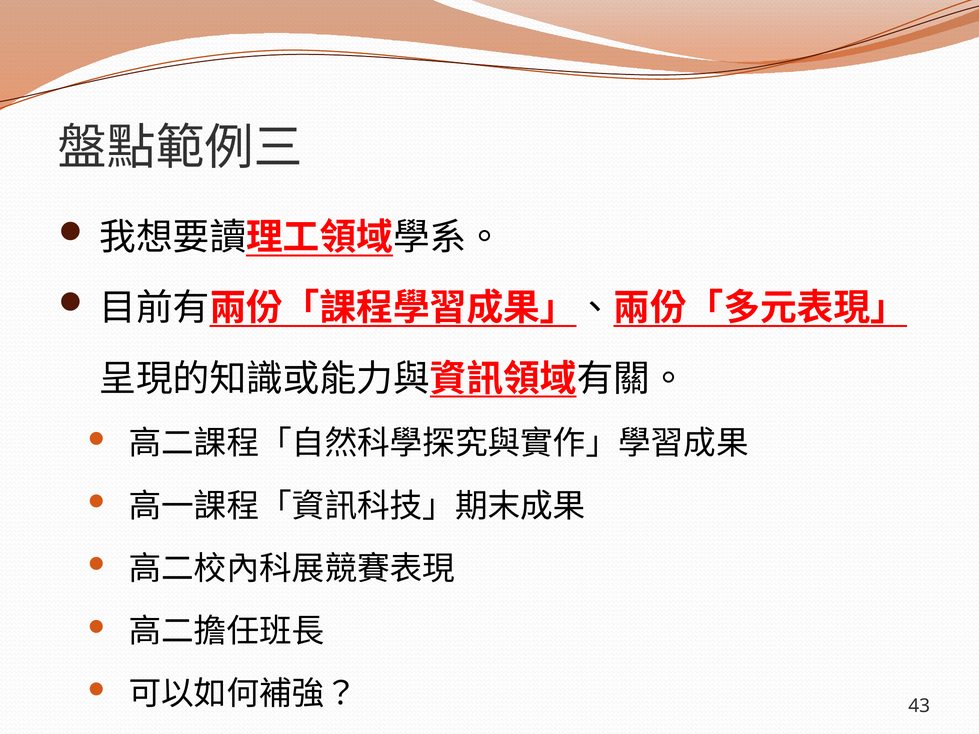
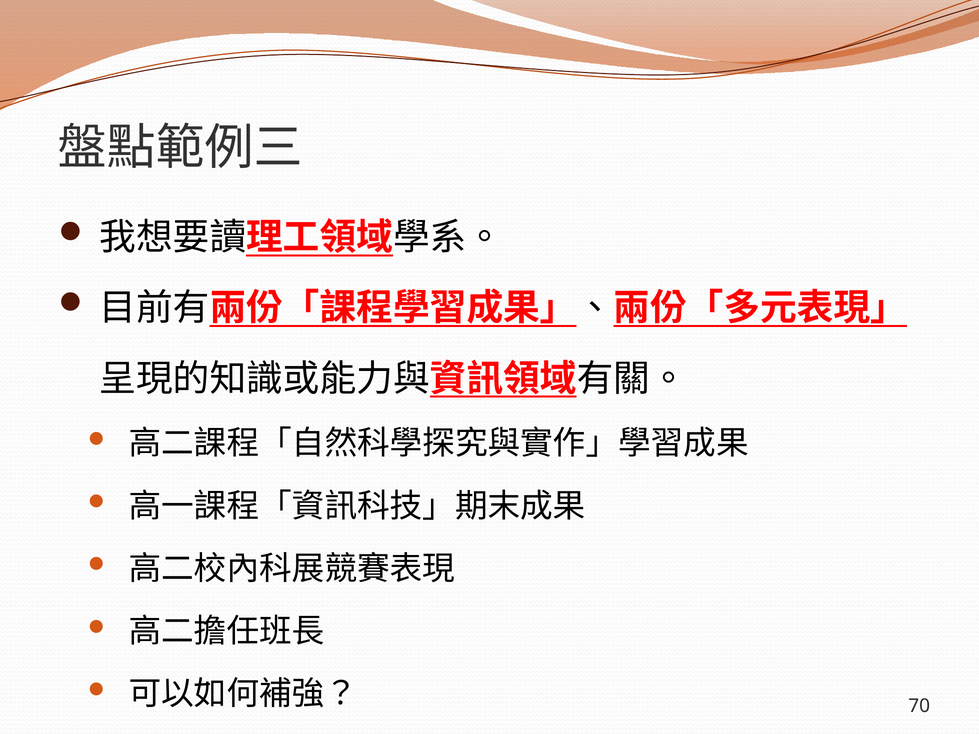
43: 43 -> 70
